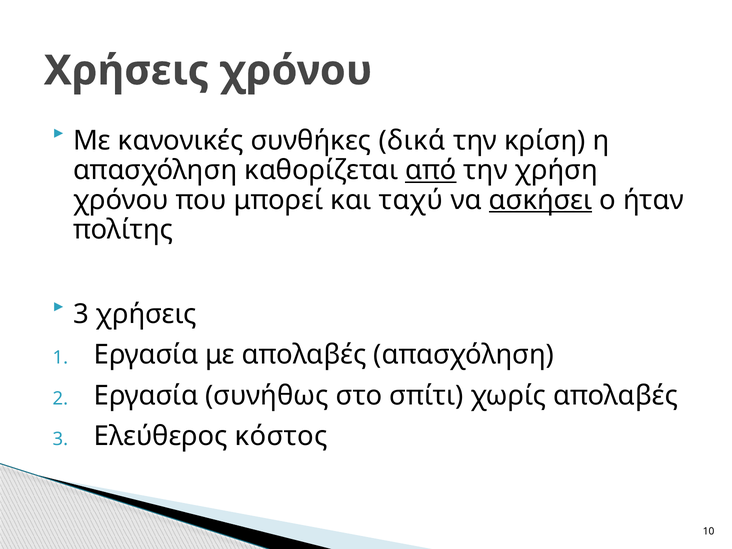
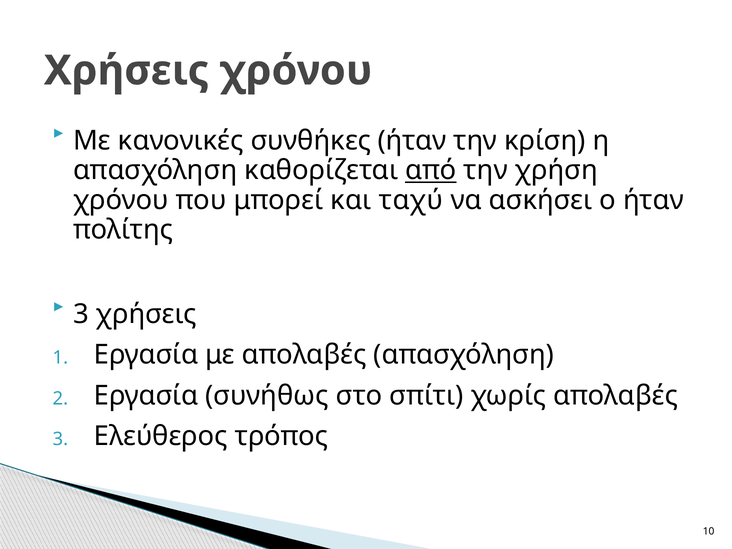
συνθήκες δικά: δικά -> ήταν
ασκήσει underline: present -> none
κόστος: κόστος -> τρόπος
